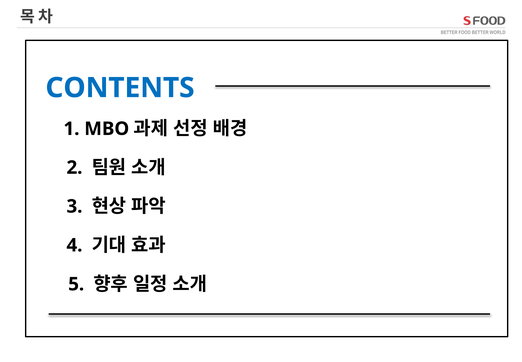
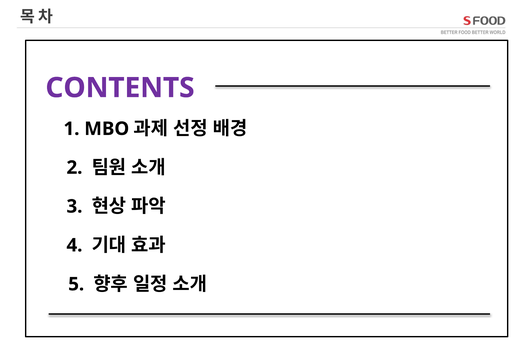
CONTENTS colour: blue -> purple
